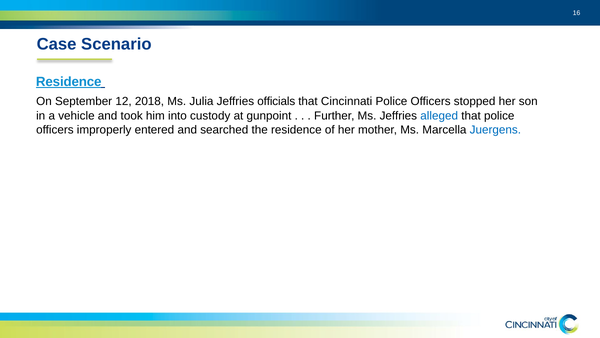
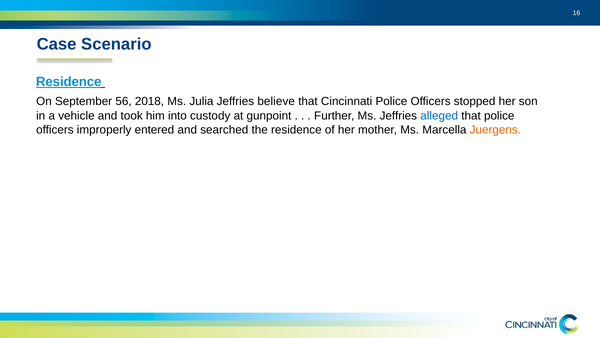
12: 12 -> 56
officials: officials -> believe
Juergens colour: blue -> orange
